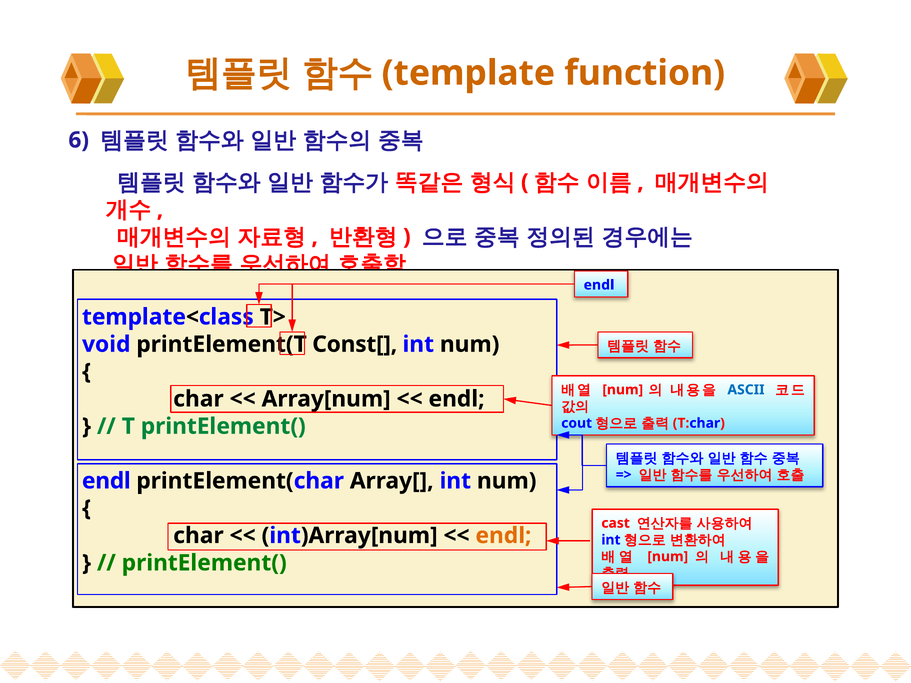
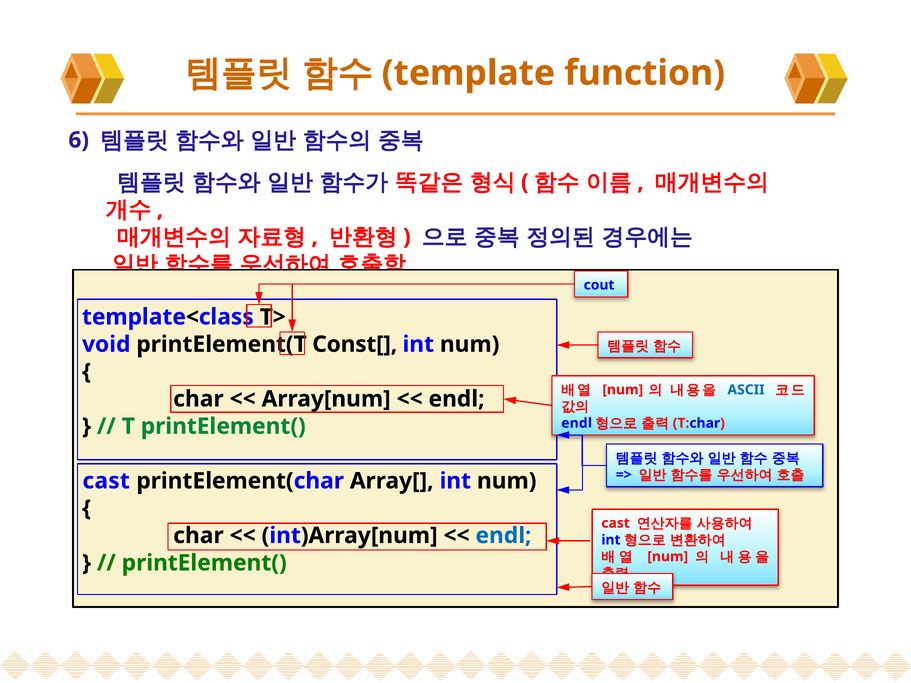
endl at (599, 285): endl -> cout
cout at (577, 423): cout -> endl
endl at (106, 481): endl -> cast
endl at (503, 536) colour: orange -> blue
